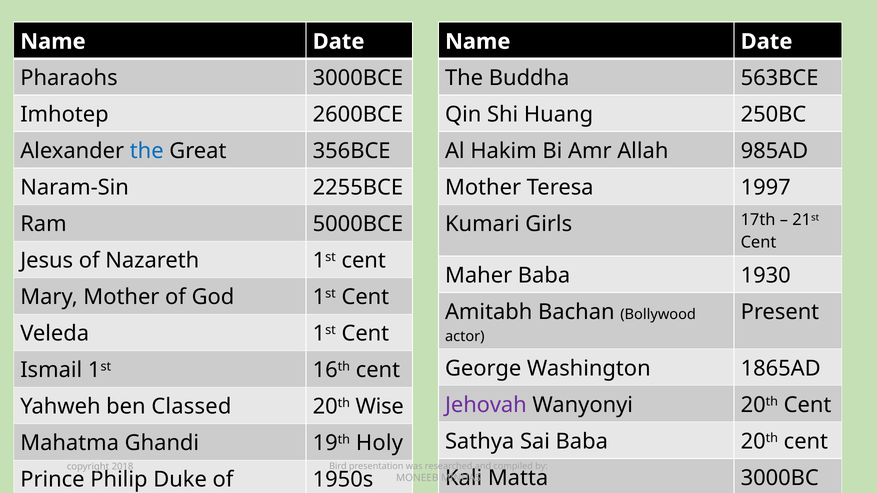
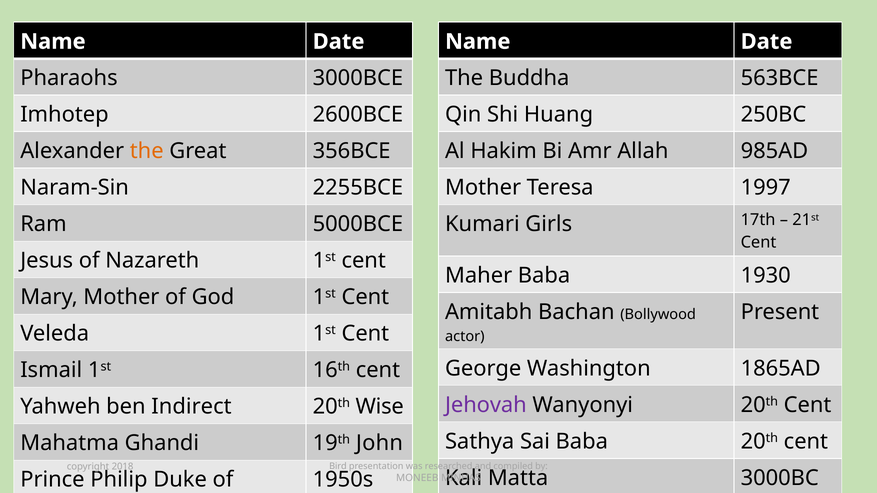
the at (147, 151) colour: blue -> orange
Classed: Classed -> Indirect
Holy: Holy -> John
